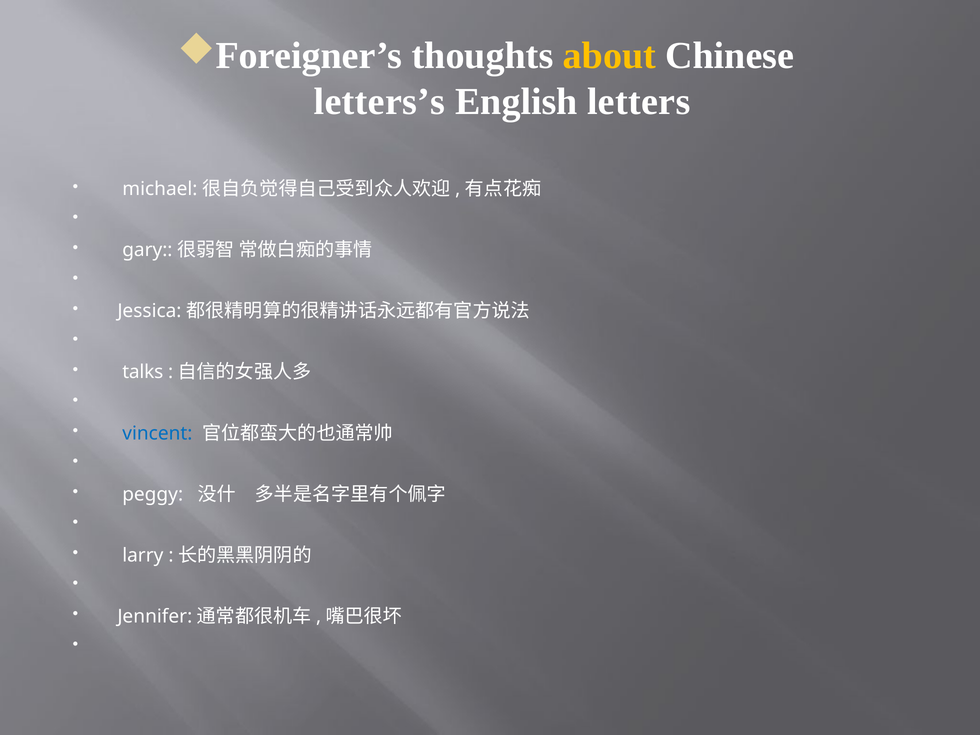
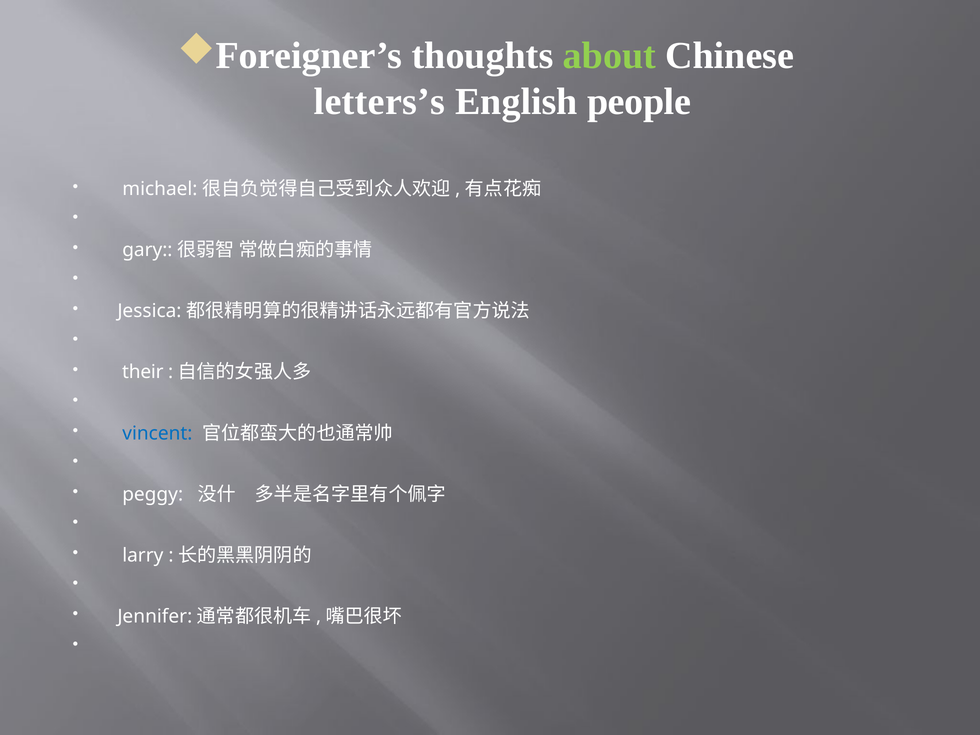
about colour: yellow -> light green
letters: letters -> people
talks: talks -> their
